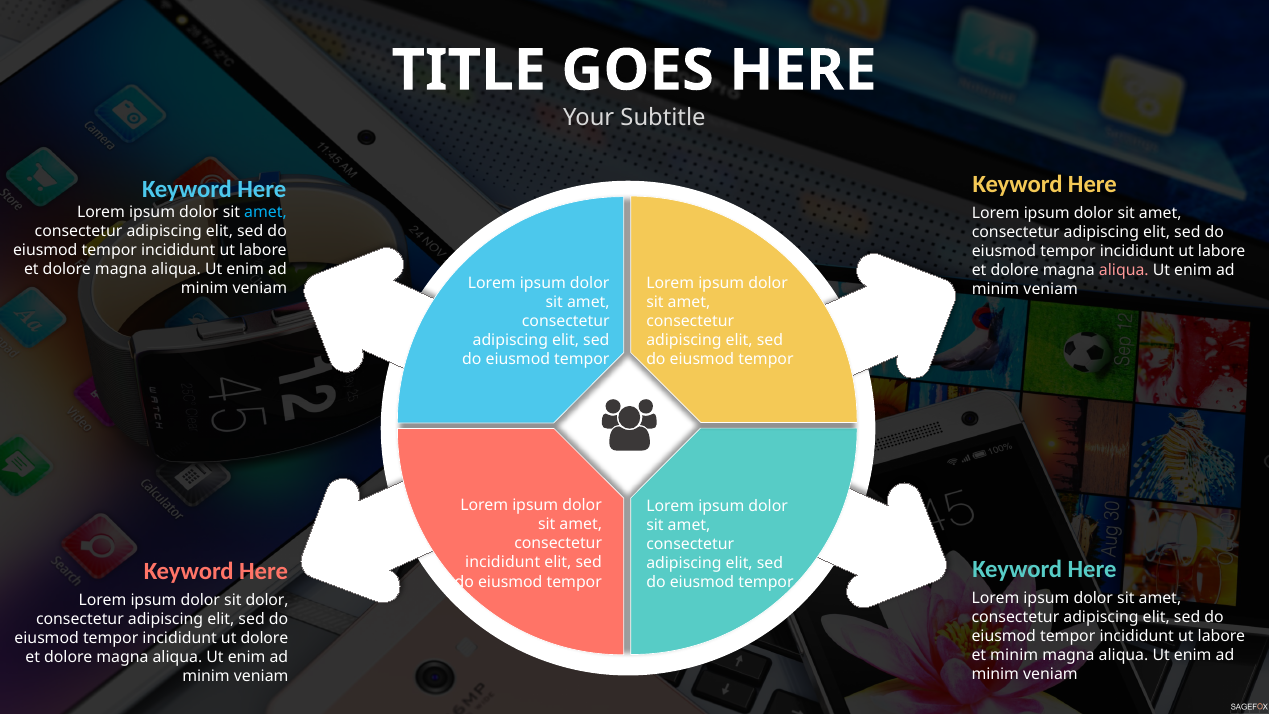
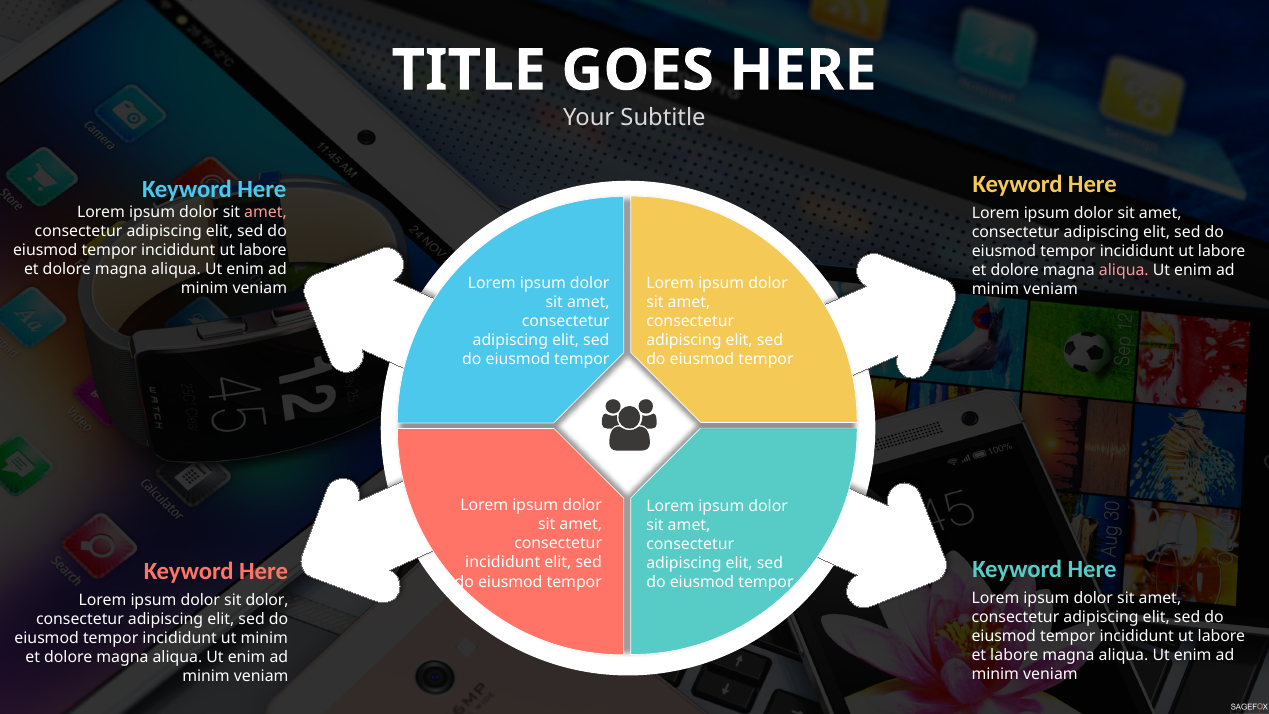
amet at (266, 212) colour: light blue -> pink
ut dolore: dolore -> minim
et minim: minim -> labore
